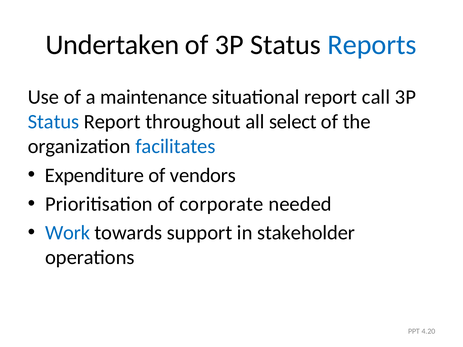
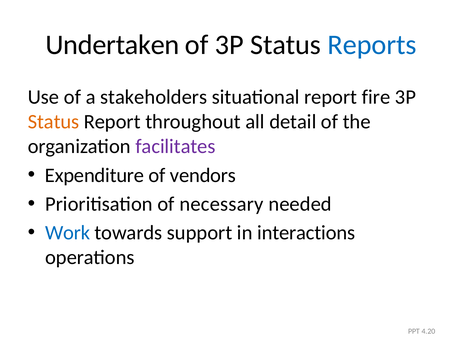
maintenance: maintenance -> stakeholders
call: call -> fire
Status at (54, 122) colour: blue -> orange
select: select -> detail
facilitates colour: blue -> purple
corporate: corporate -> necessary
stakeholder: stakeholder -> interactions
